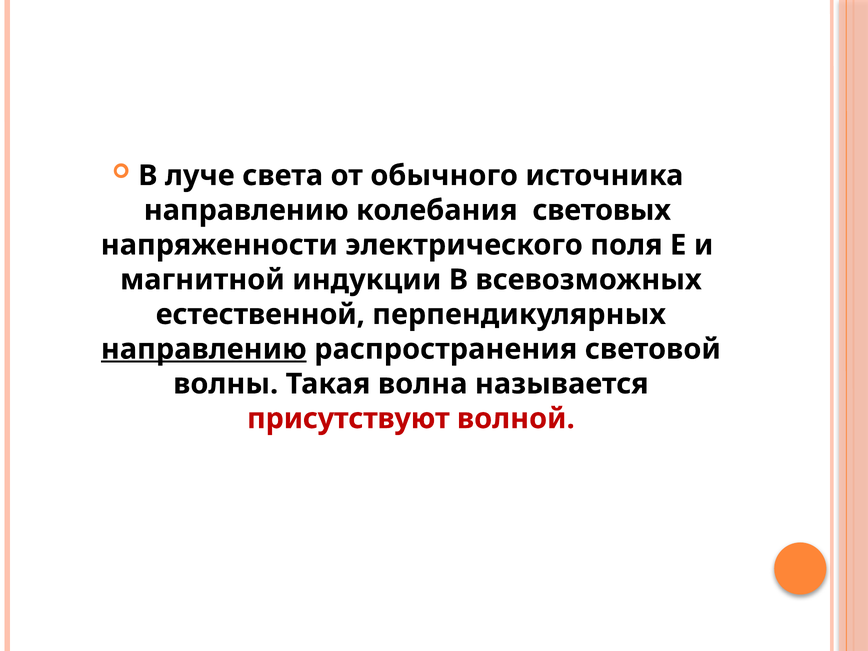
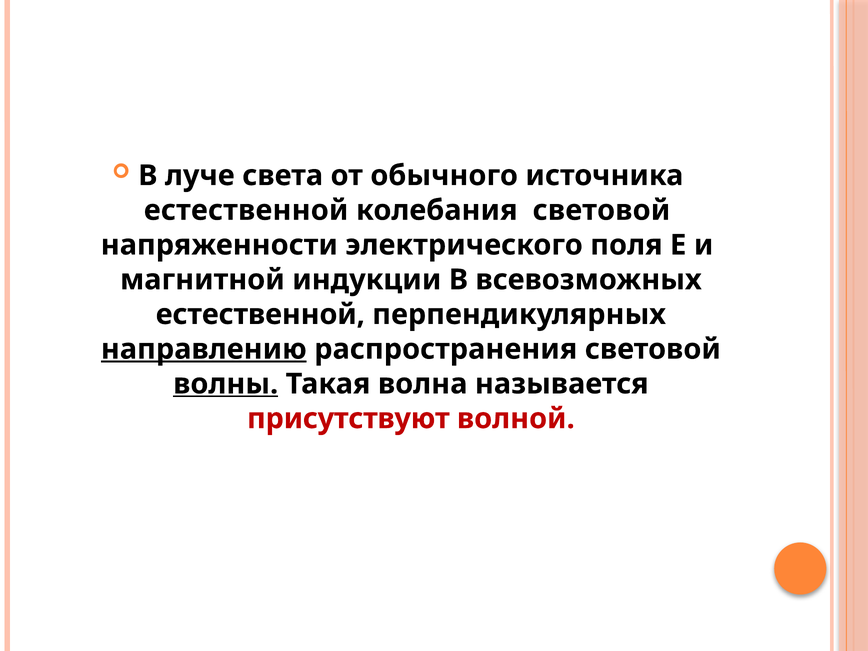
направлению at (246, 210): направлению -> естественной
колебания световых: световых -> световой
волны underline: none -> present
